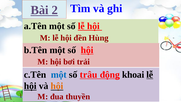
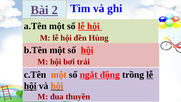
một at (59, 75) colour: blue -> orange
trâu: trâu -> ngắt
khoai: khoai -> trồng
